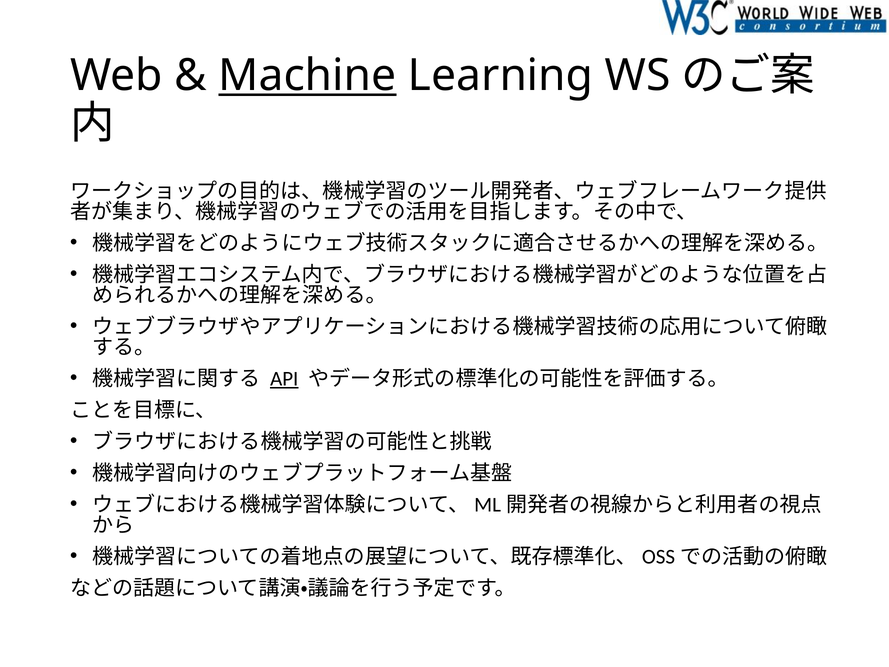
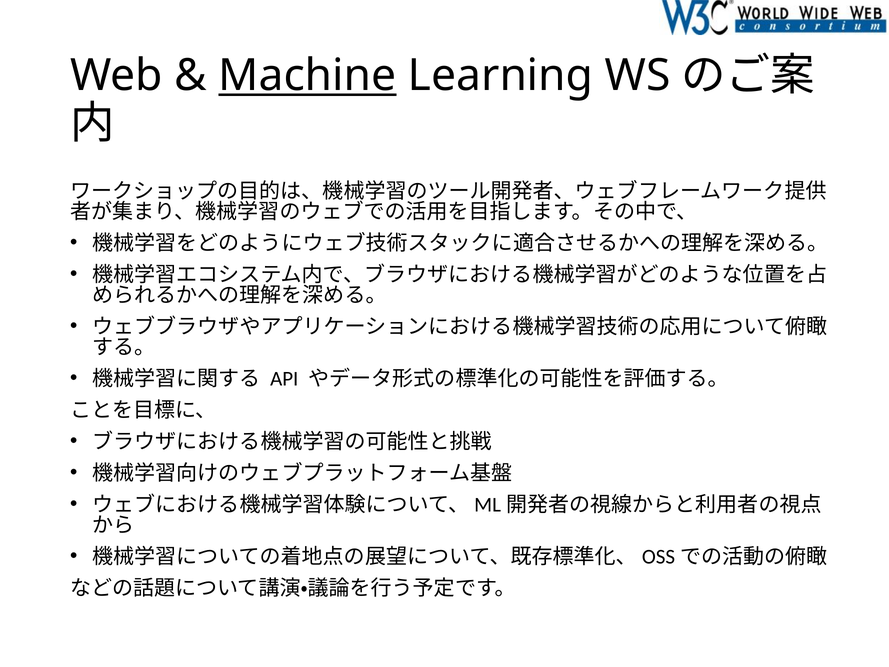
API underline: present -> none
